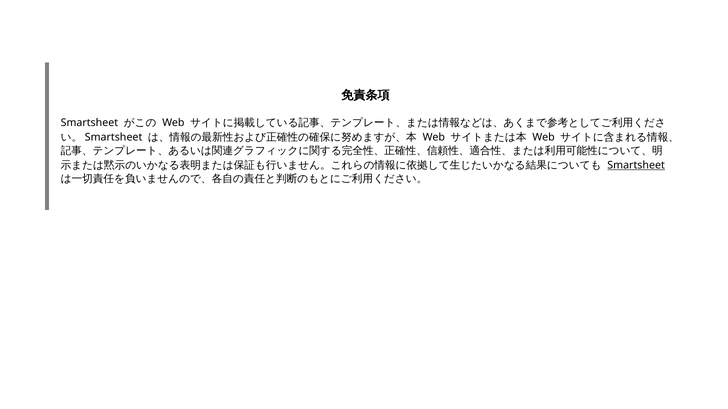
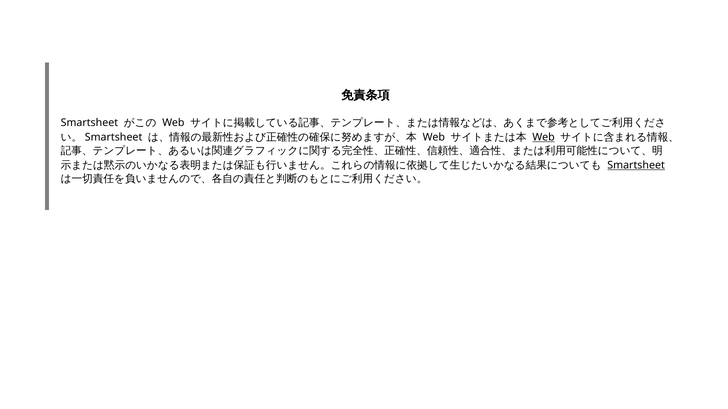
Web at (544, 137) underline: none -> present
